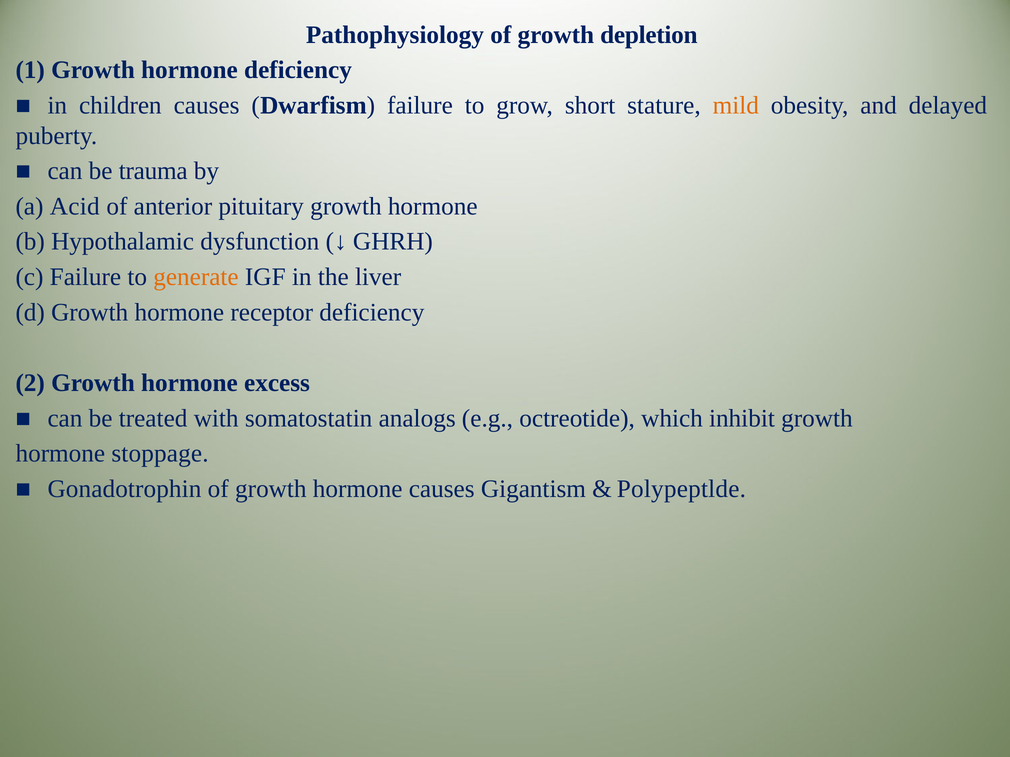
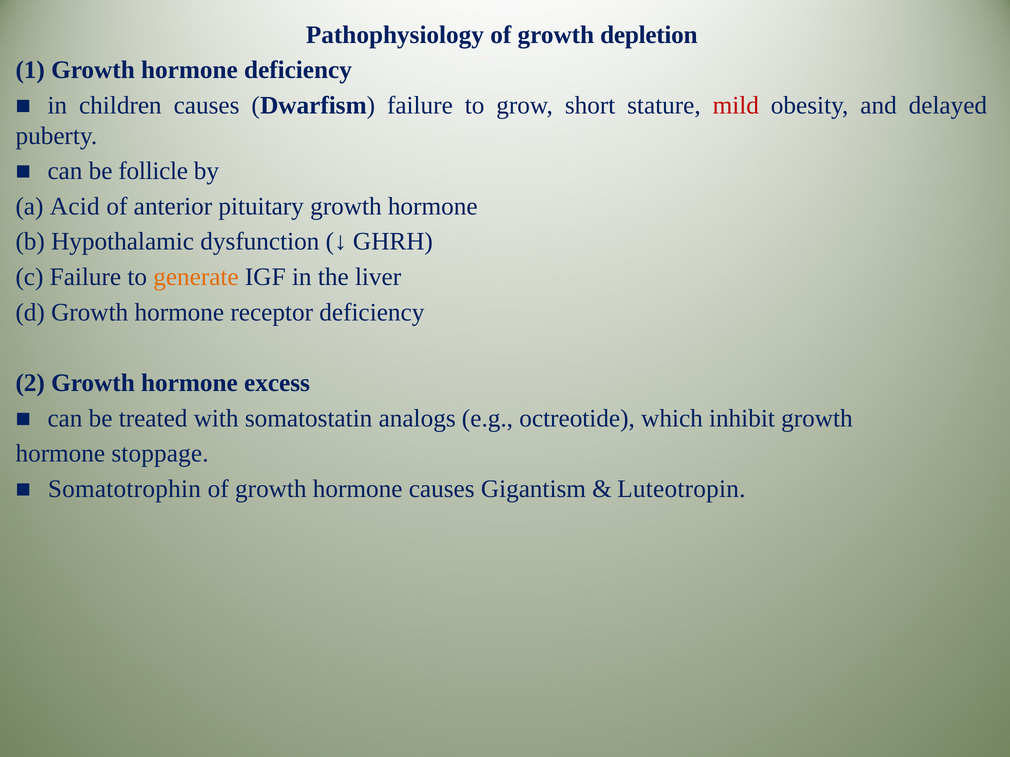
mild colour: orange -> red
trauma: trauma -> follicle
Gonadotrophin: Gonadotrophin -> Somatotrophin
Polypeptlde: Polypeptlde -> Luteotropin
